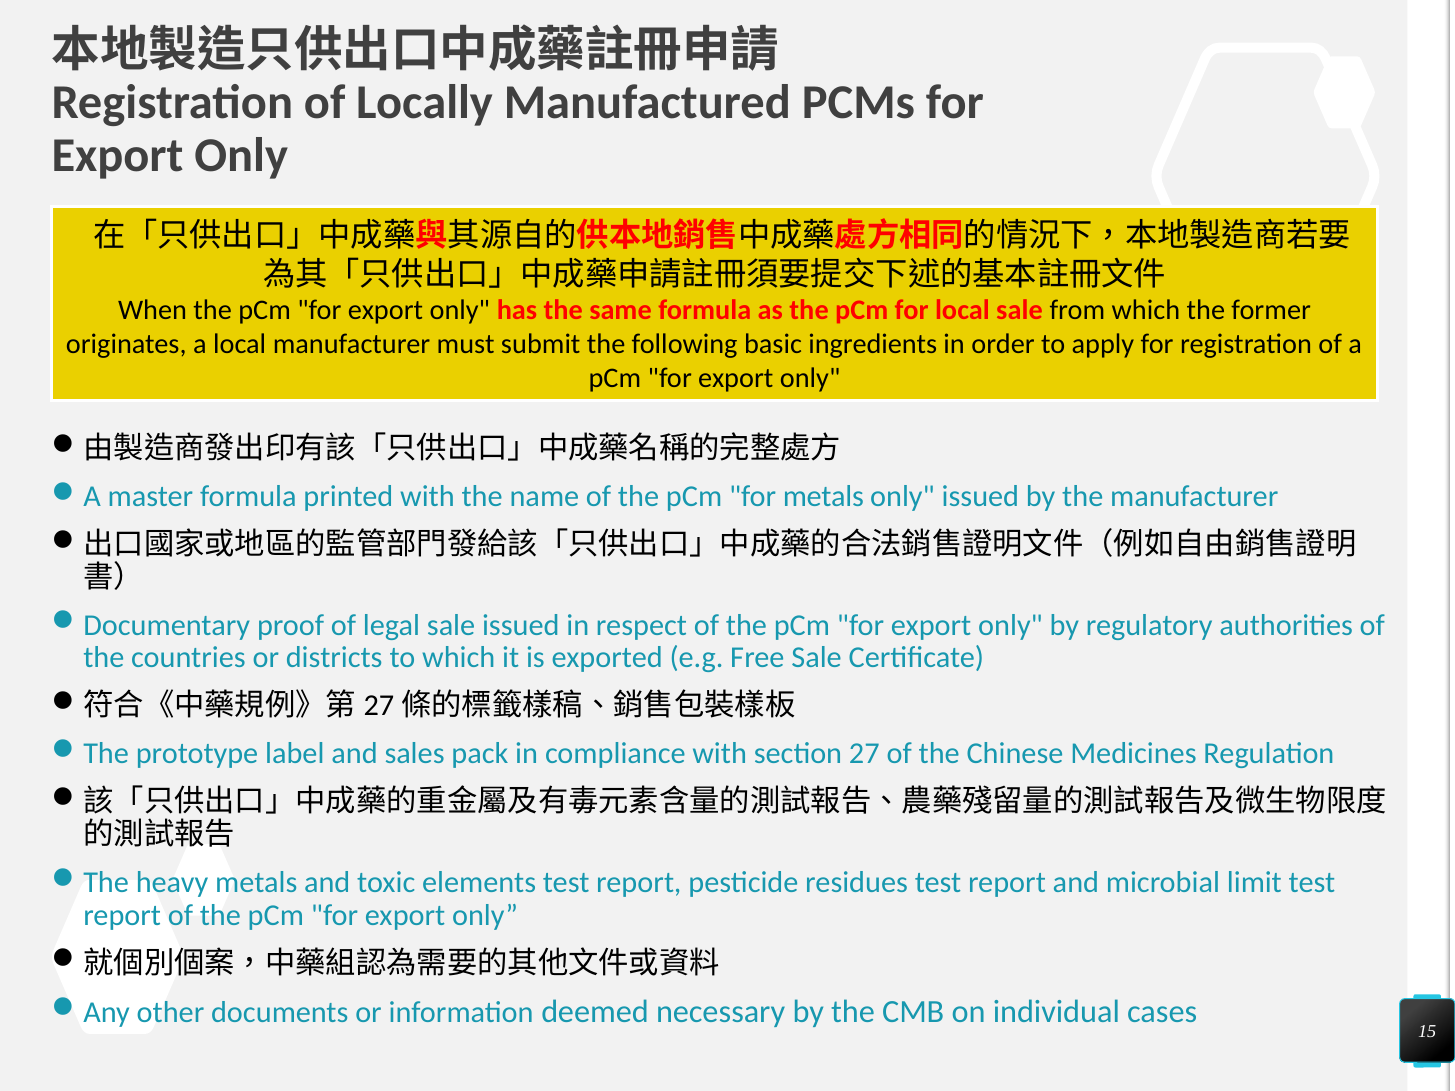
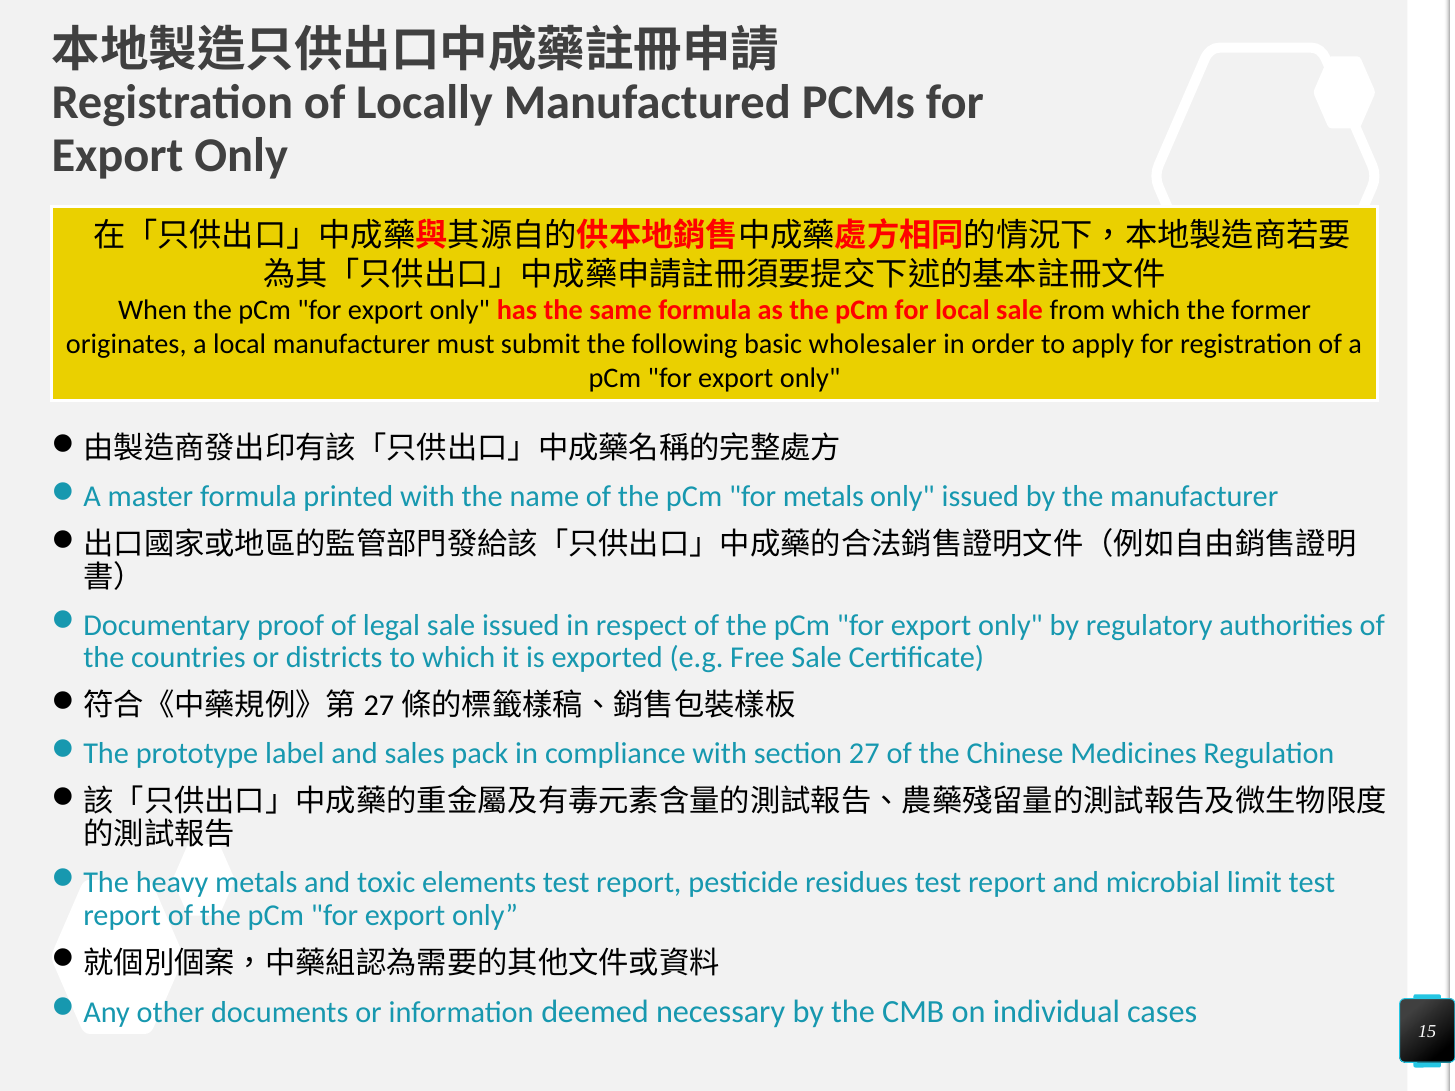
ingredients: ingredients -> wholesaler
